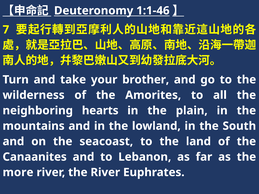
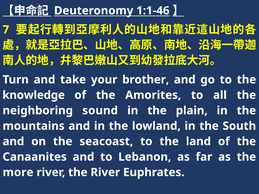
wilderness: wilderness -> knowledge
hearts: hearts -> sound
